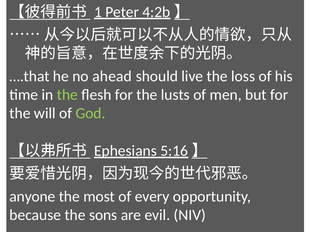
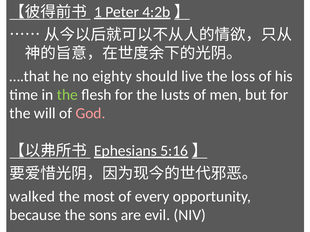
ahead: ahead -> eighty
God colour: light green -> pink
anyone: anyone -> walked
